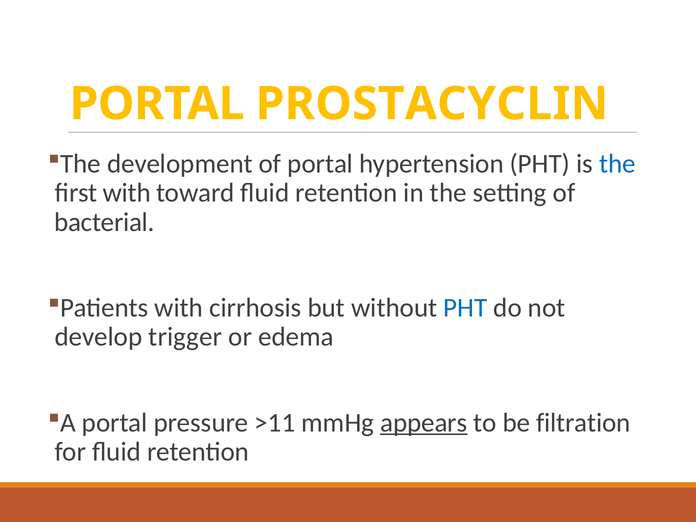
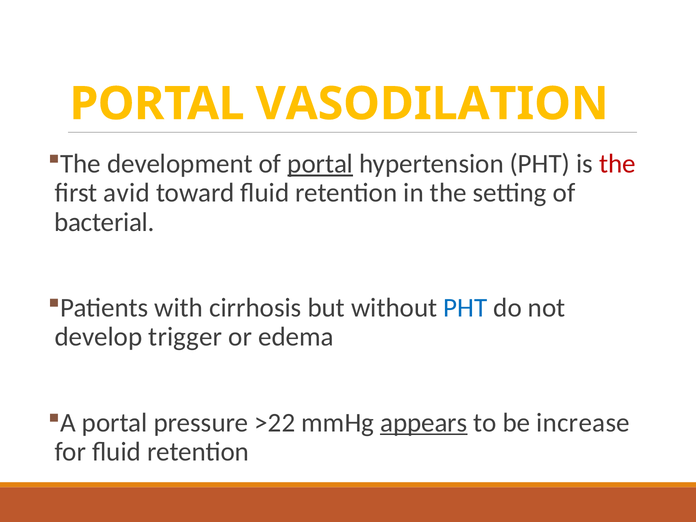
PROSTACYCLIN: PROSTACYCLIN -> VASODILATION
portal at (320, 164) underline: none -> present
the at (617, 164) colour: blue -> red
first with: with -> avid
>11: >11 -> >22
filtration: filtration -> increase
